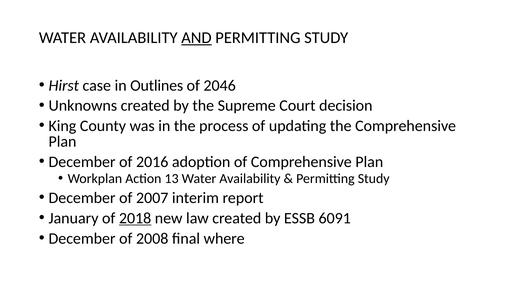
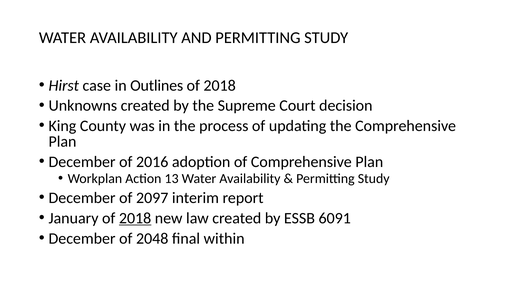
AND underline: present -> none
2046 at (220, 86): 2046 -> 2018
2007: 2007 -> 2097
2008: 2008 -> 2048
where: where -> within
